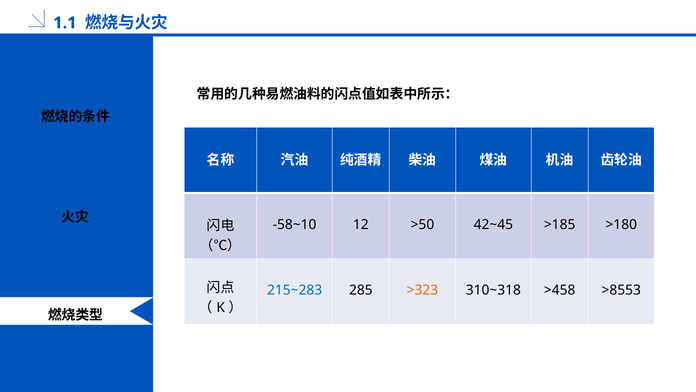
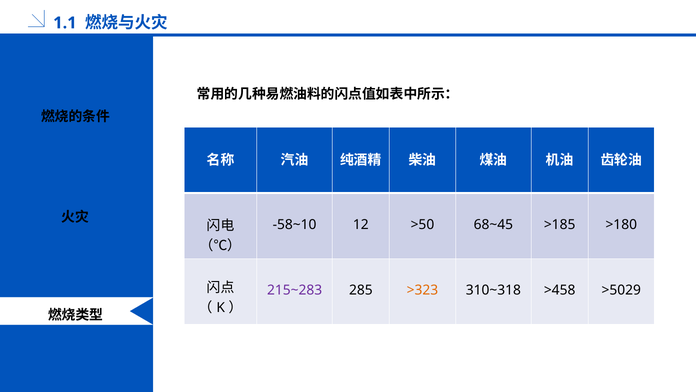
42~45: 42~45 -> 68~45
215~283 colour: blue -> purple
>8553: >8553 -> >5029
